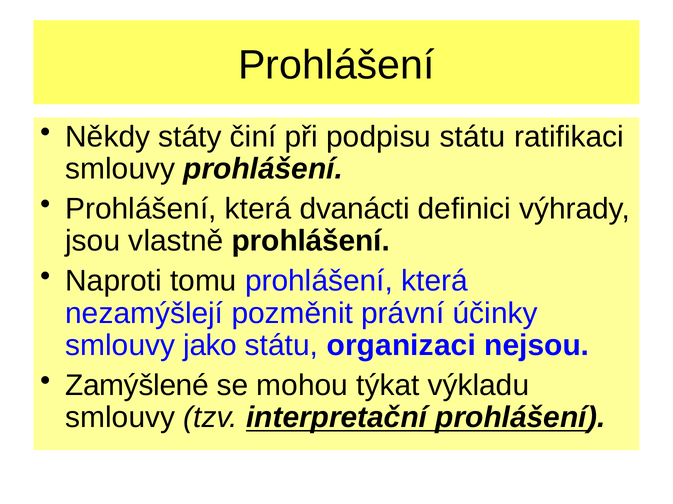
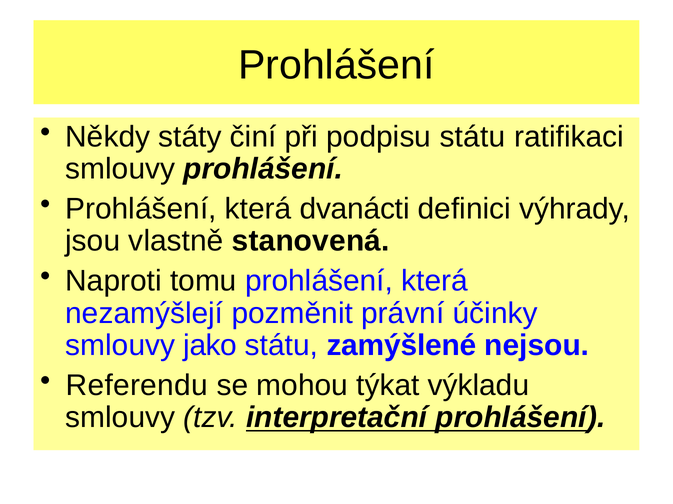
vlastně prohlášení: prohlášení -> stanovená
organizaci: organizaci -> zamýšlené
Zamýšlené: Zamýšlené -> Referendu
